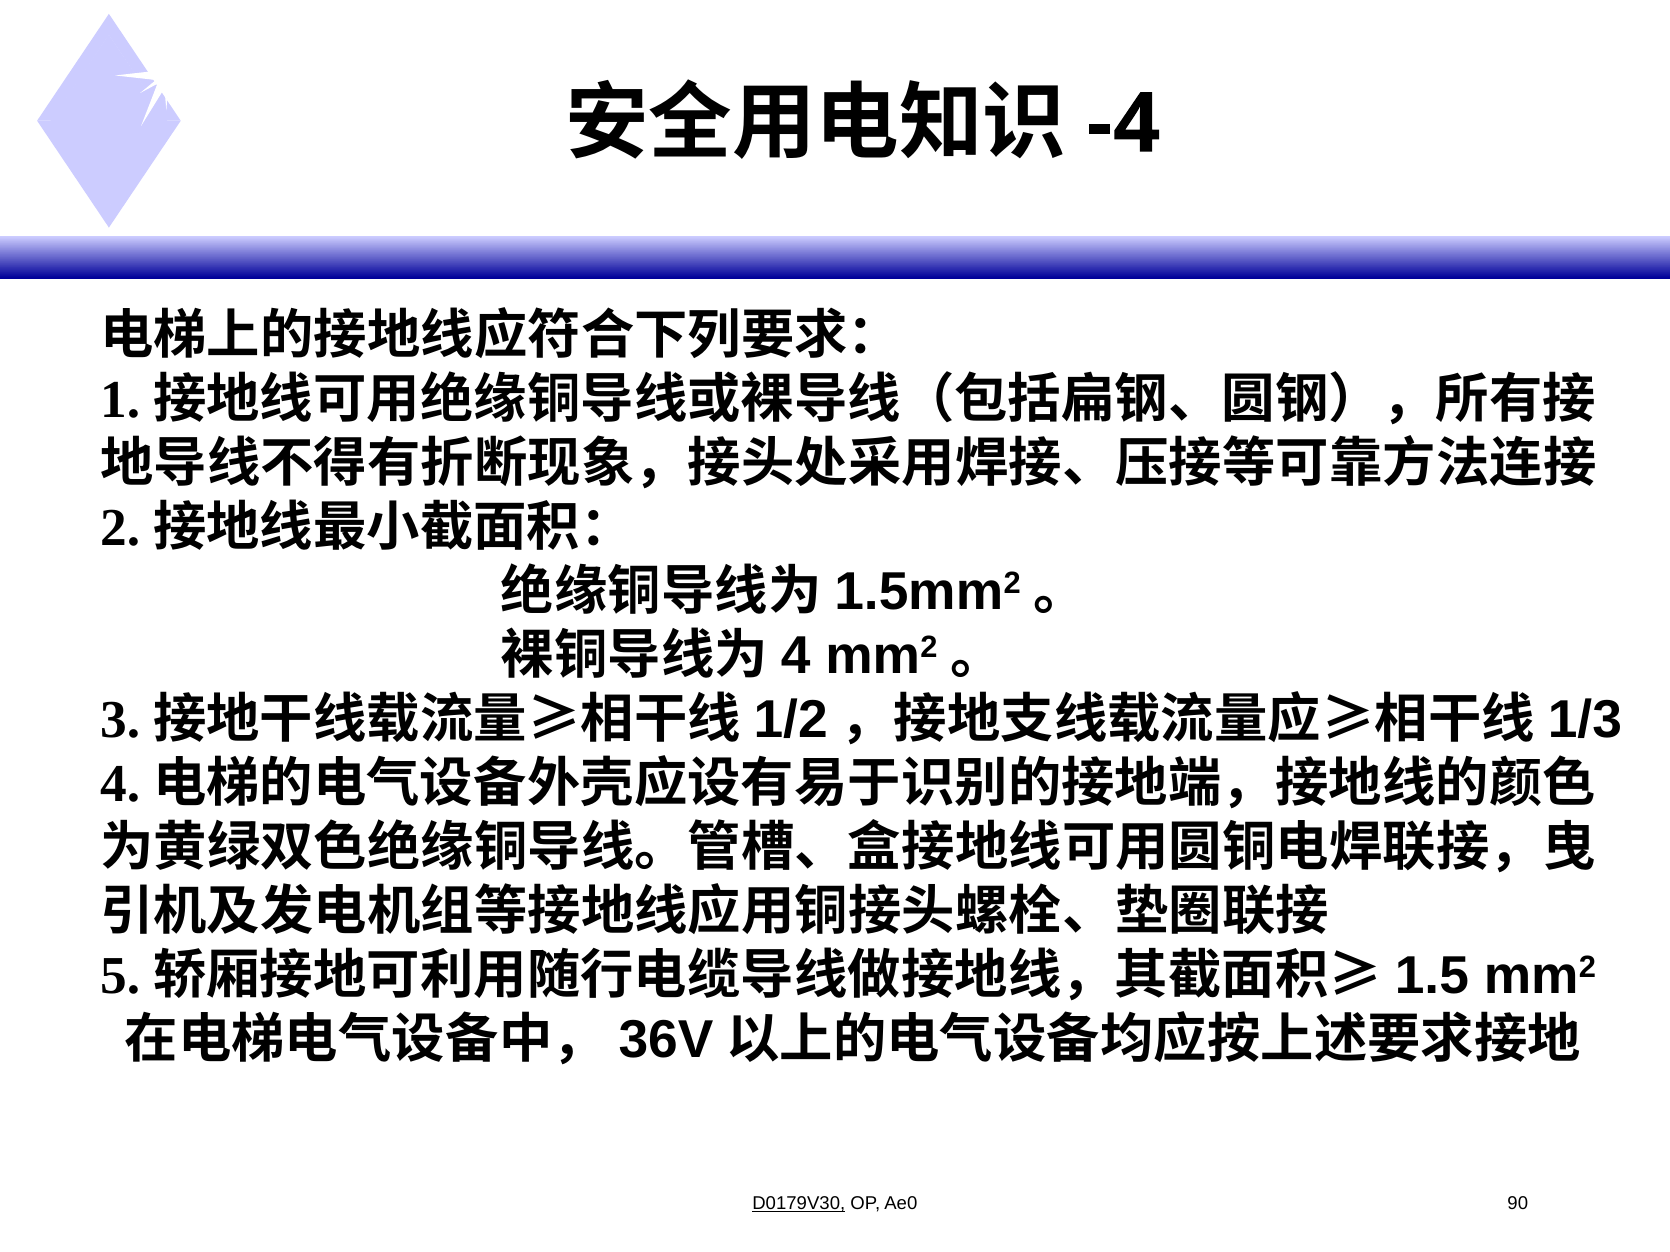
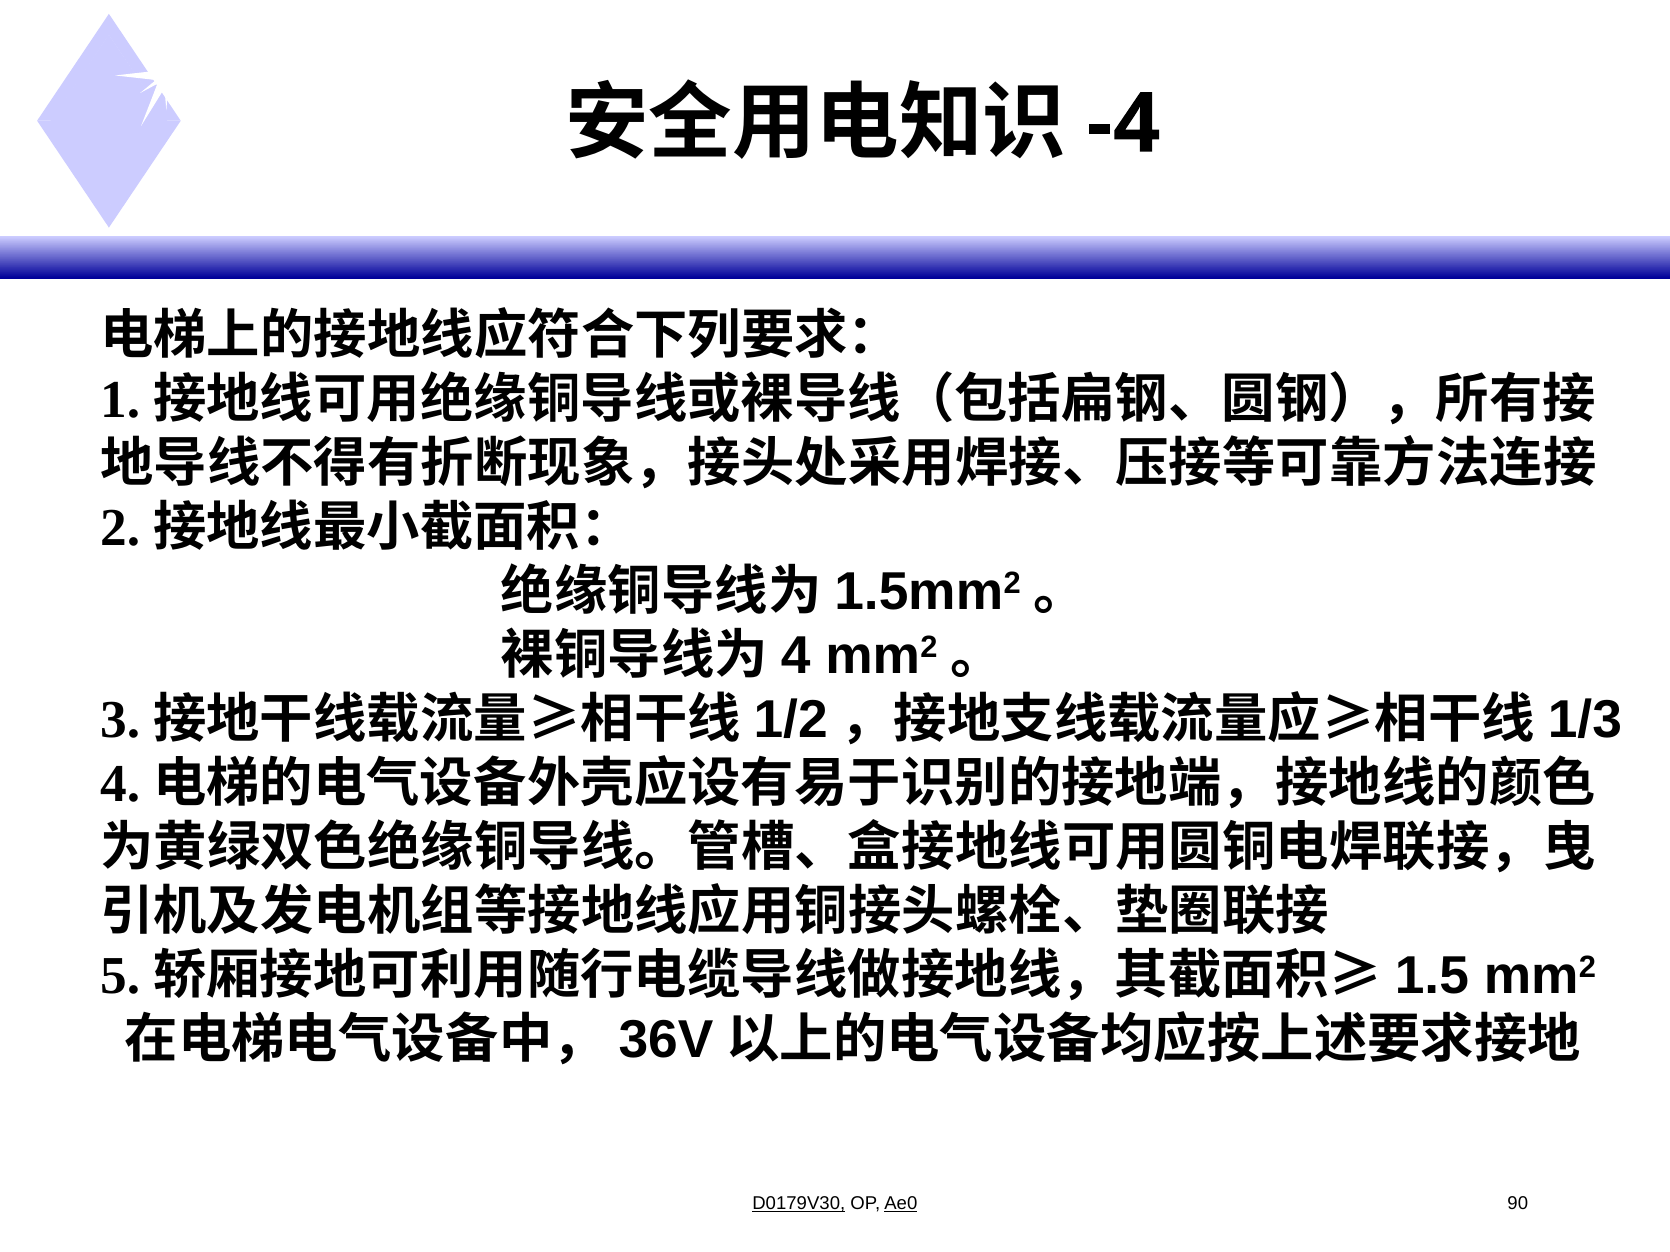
Ae0 underline: none -> present
